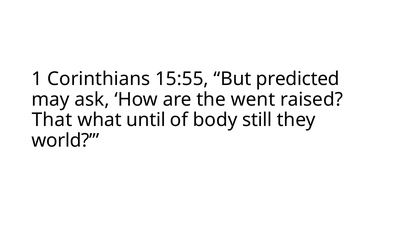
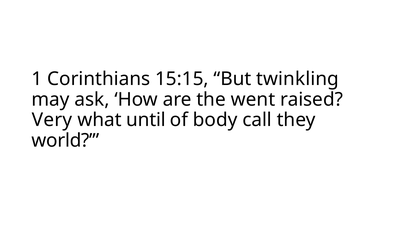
15:55: 15:55 -> 15:15
predicted: predicted -> twinkling
That: That -> Very
still: still -> call
